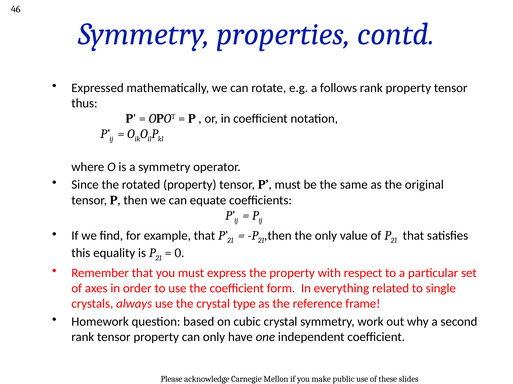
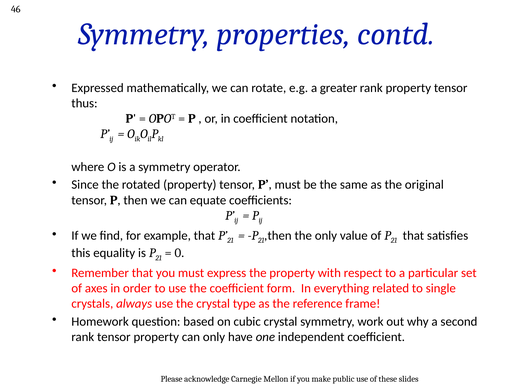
follows: follows -> greater
